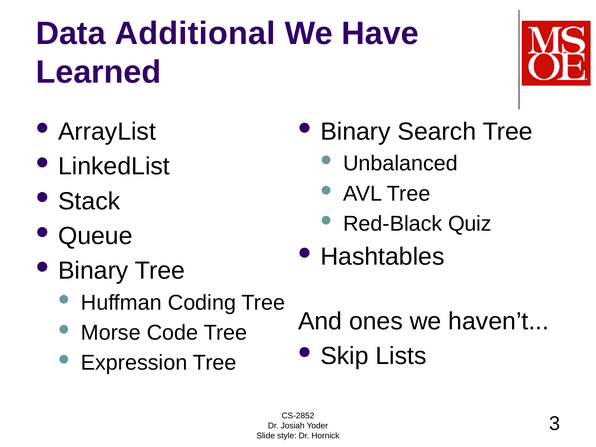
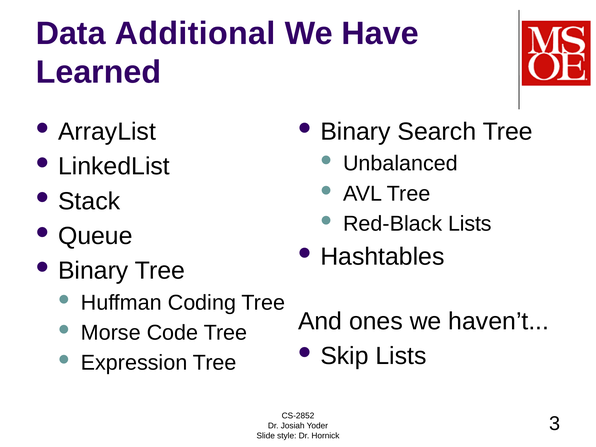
Red-Black Quiz: Quiz -> Lists
